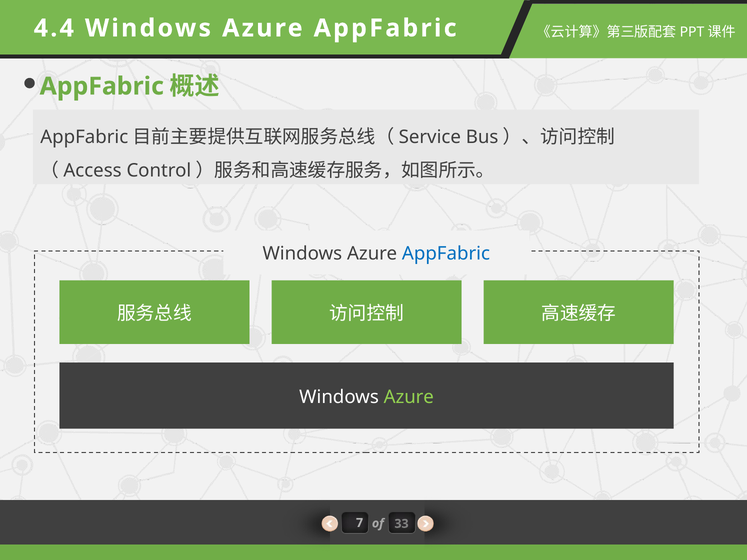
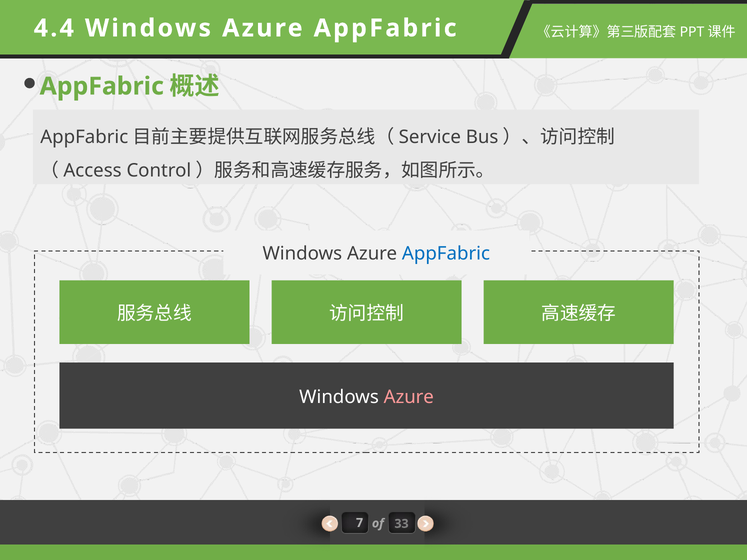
Azure at (409, 397) colour: light green -> pink
